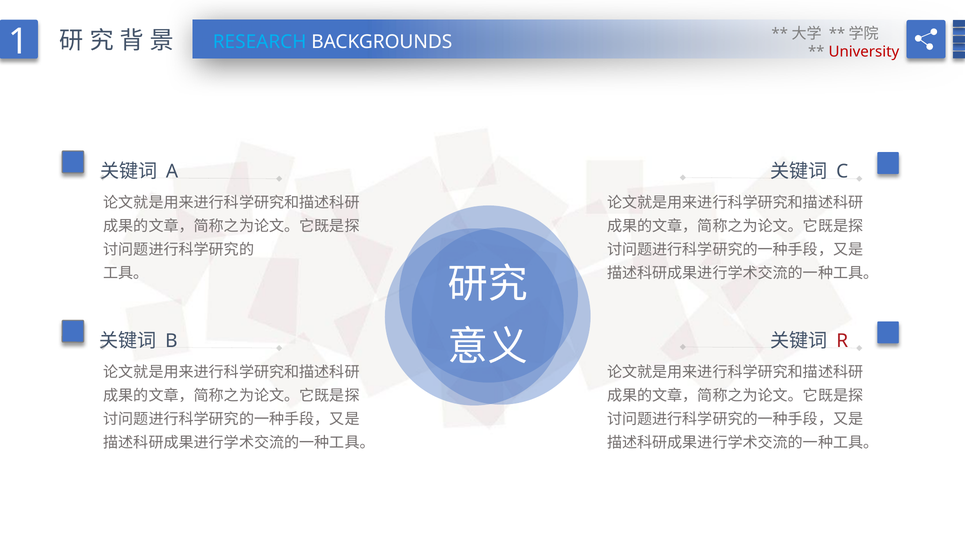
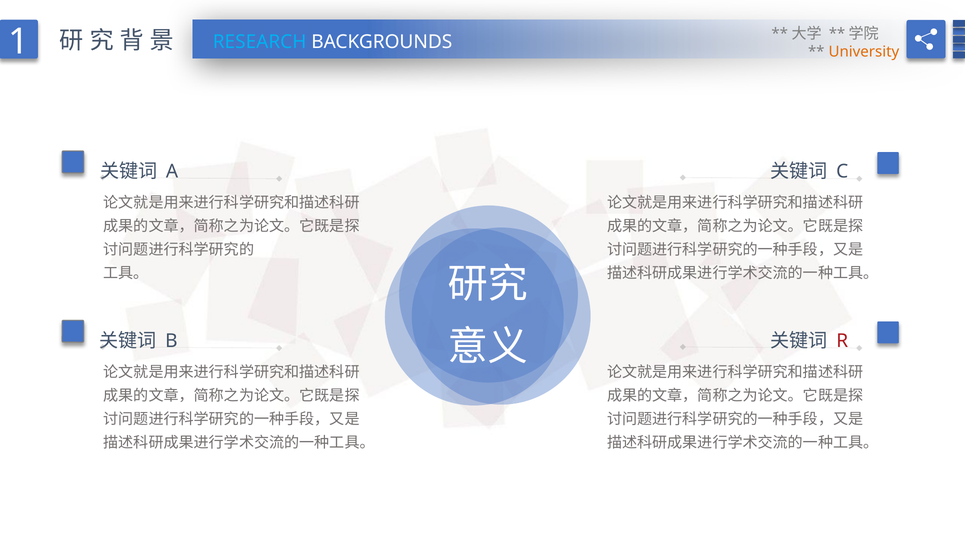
University colour: red -> orange
